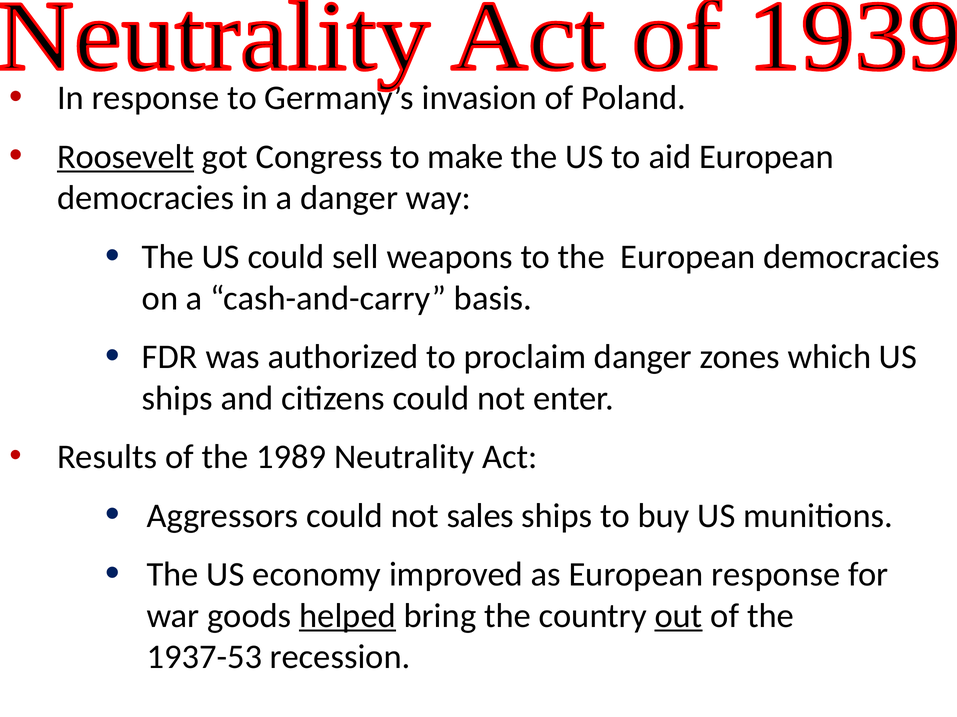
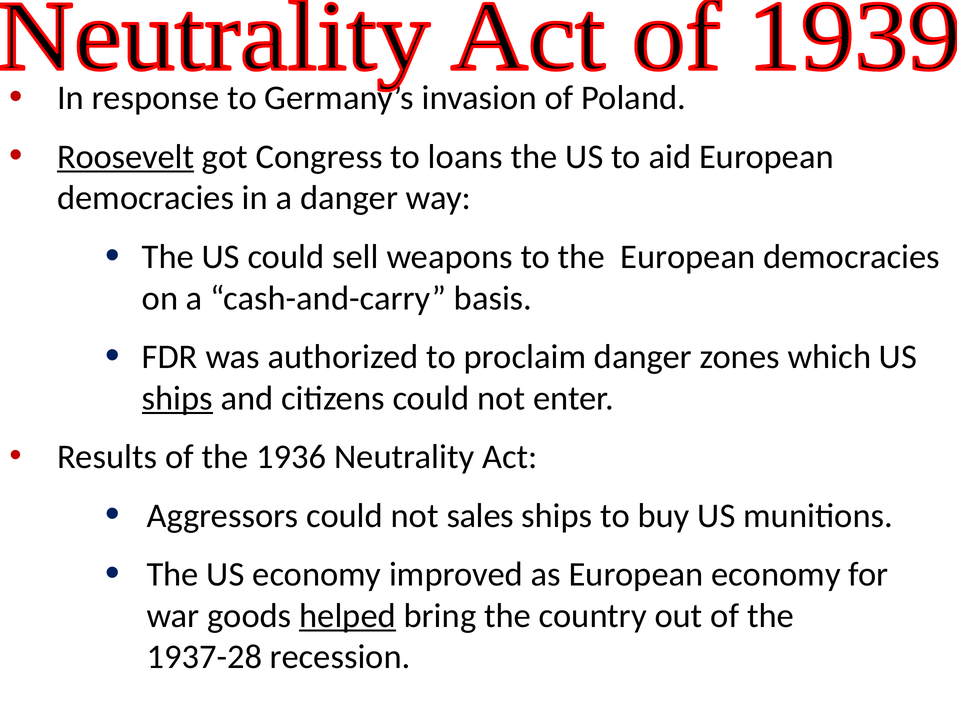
make: make -> loans
ships at (177, 399) underline: none -> present
1989: 1989 -> 1936
European response: response -> economy
out underline: present -> none
1937-53: 1937-53 -> 1937-28
